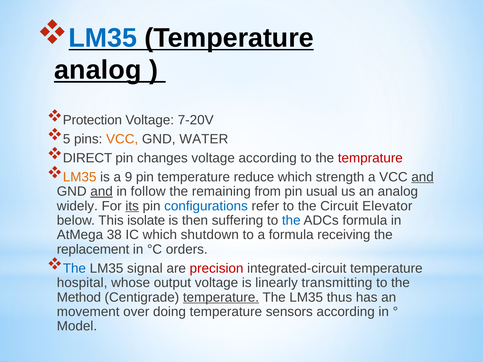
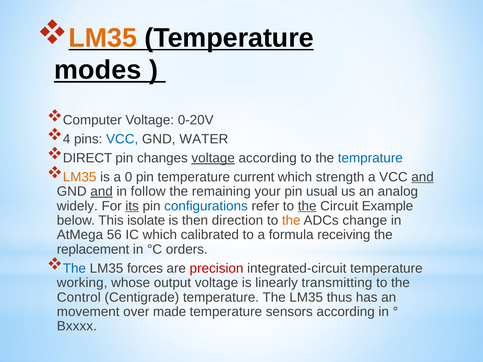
LM35 at (103, 38) colour: blue -> orange
analog at (98, 70): analog -> modes
Protection: Protection -> Computer
7-20V: 7-20V -> 0-20V
5: 5 -> 4
VCC at (122, 139) colour: orange -> blue
voltage at (213, 158) underline: none -> present
temprature colour: red -> blue
9: 9 -> 0
reduce: reduce -> current
from: from -> your
the at (307, 206) underline: none -> present
Elevator: Elevator -> Example
suffering: suffering -> direction
the at (291, 221) colour: blue -> orange
ADCs formula: formula -> change
38: 38 -> 56
shutdown: shutdown -> calibrated
signal: signal -> forces
hospital: hospital -> working
Method: Method -> Control
temperature at (221, 297) underline: present -> none
doing: doing -> made
Model: Model -> Bxxxx
